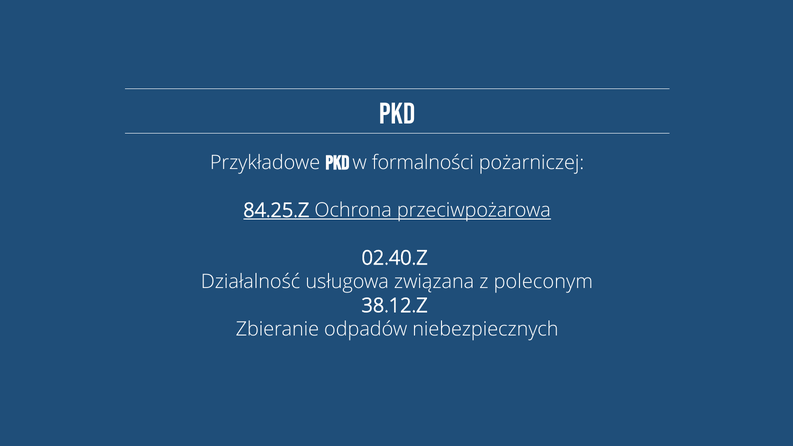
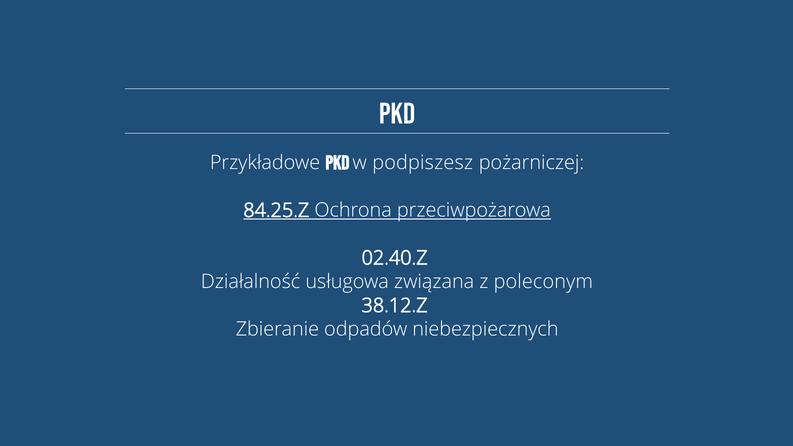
formalności: formalności -> podpiszesz
